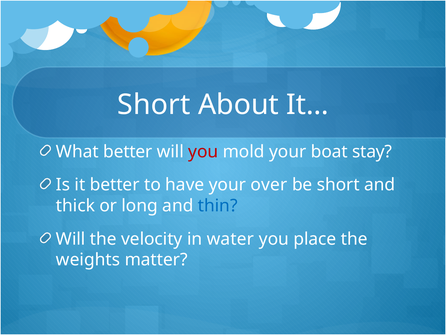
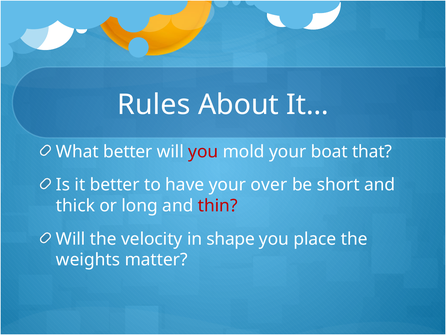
Short at (154, 104): Short -> Rules
stay: stay -> that
thin colour: blue -> red
water: water -> shape
